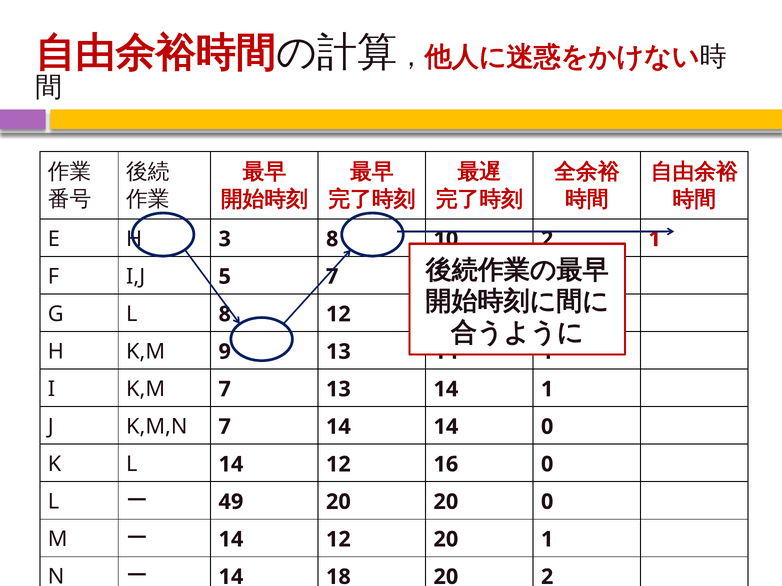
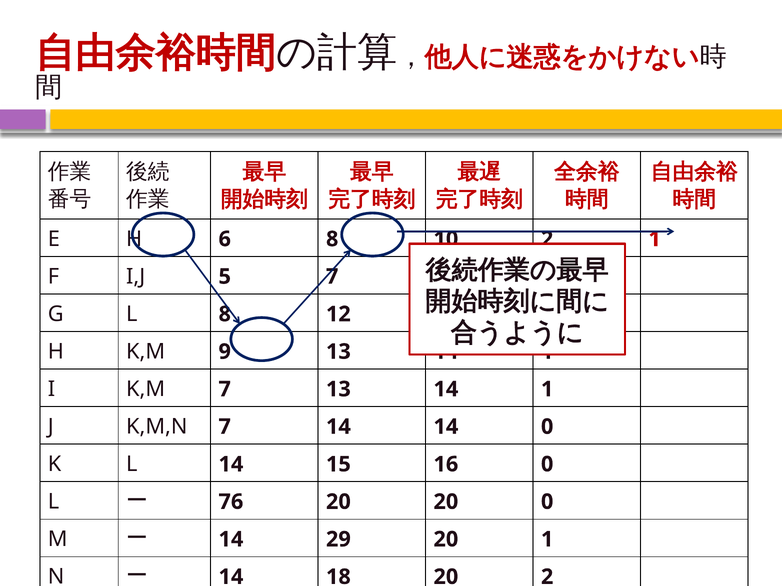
3: 3 -> 6
L 14 12: 12 -> 15
49: 49 -> 76
12 at (338, 540): 12 -> 29
